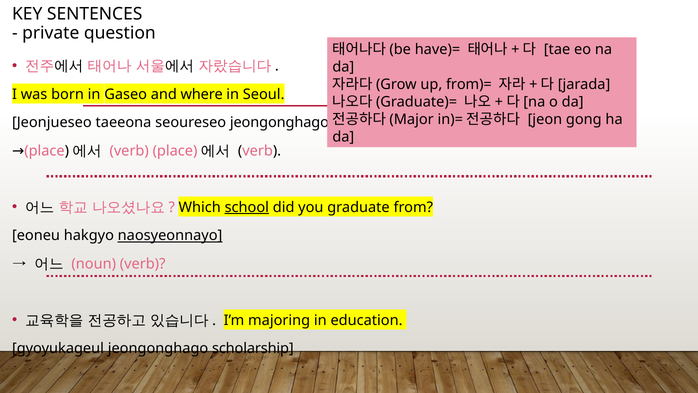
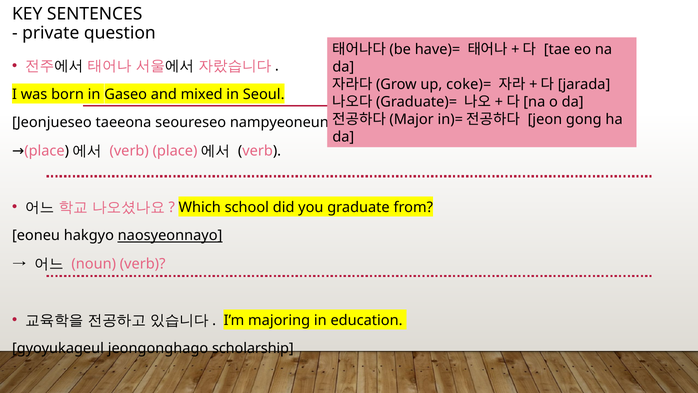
from)=: from)= -> coke)=
where: where -> mixed
seoureseo jeongonghago: jeongonghago -> nampyeoneun
school underline: present -> none
